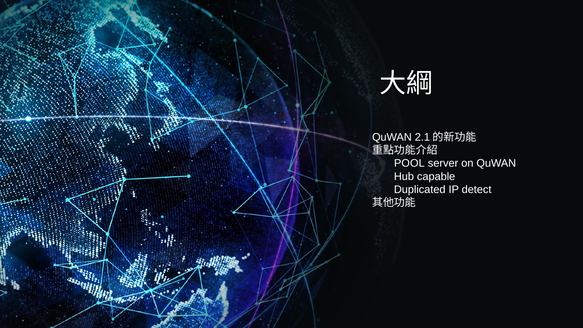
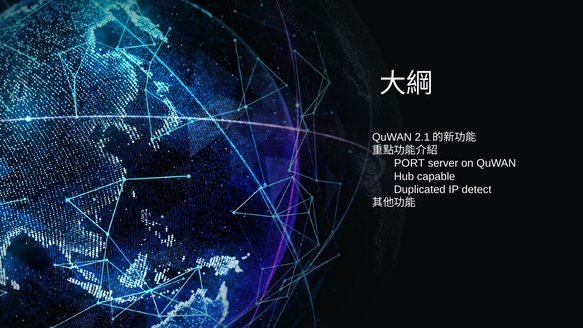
POOL: POOL -> PORT
